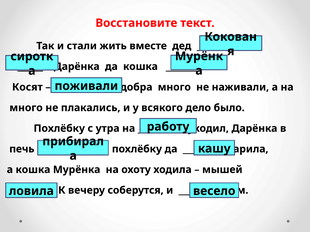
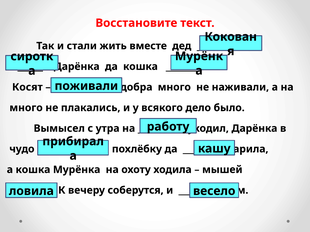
Похлёбку at (59, 129): Похлёбку -> Вымысел
печь: печь -> чудо
